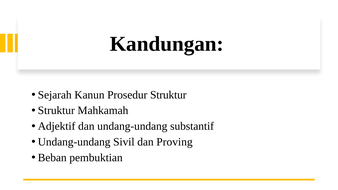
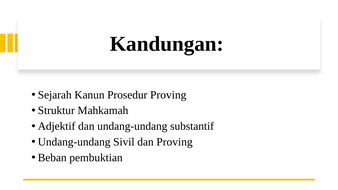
Prosedur Struktur: Struktur -> Proving
